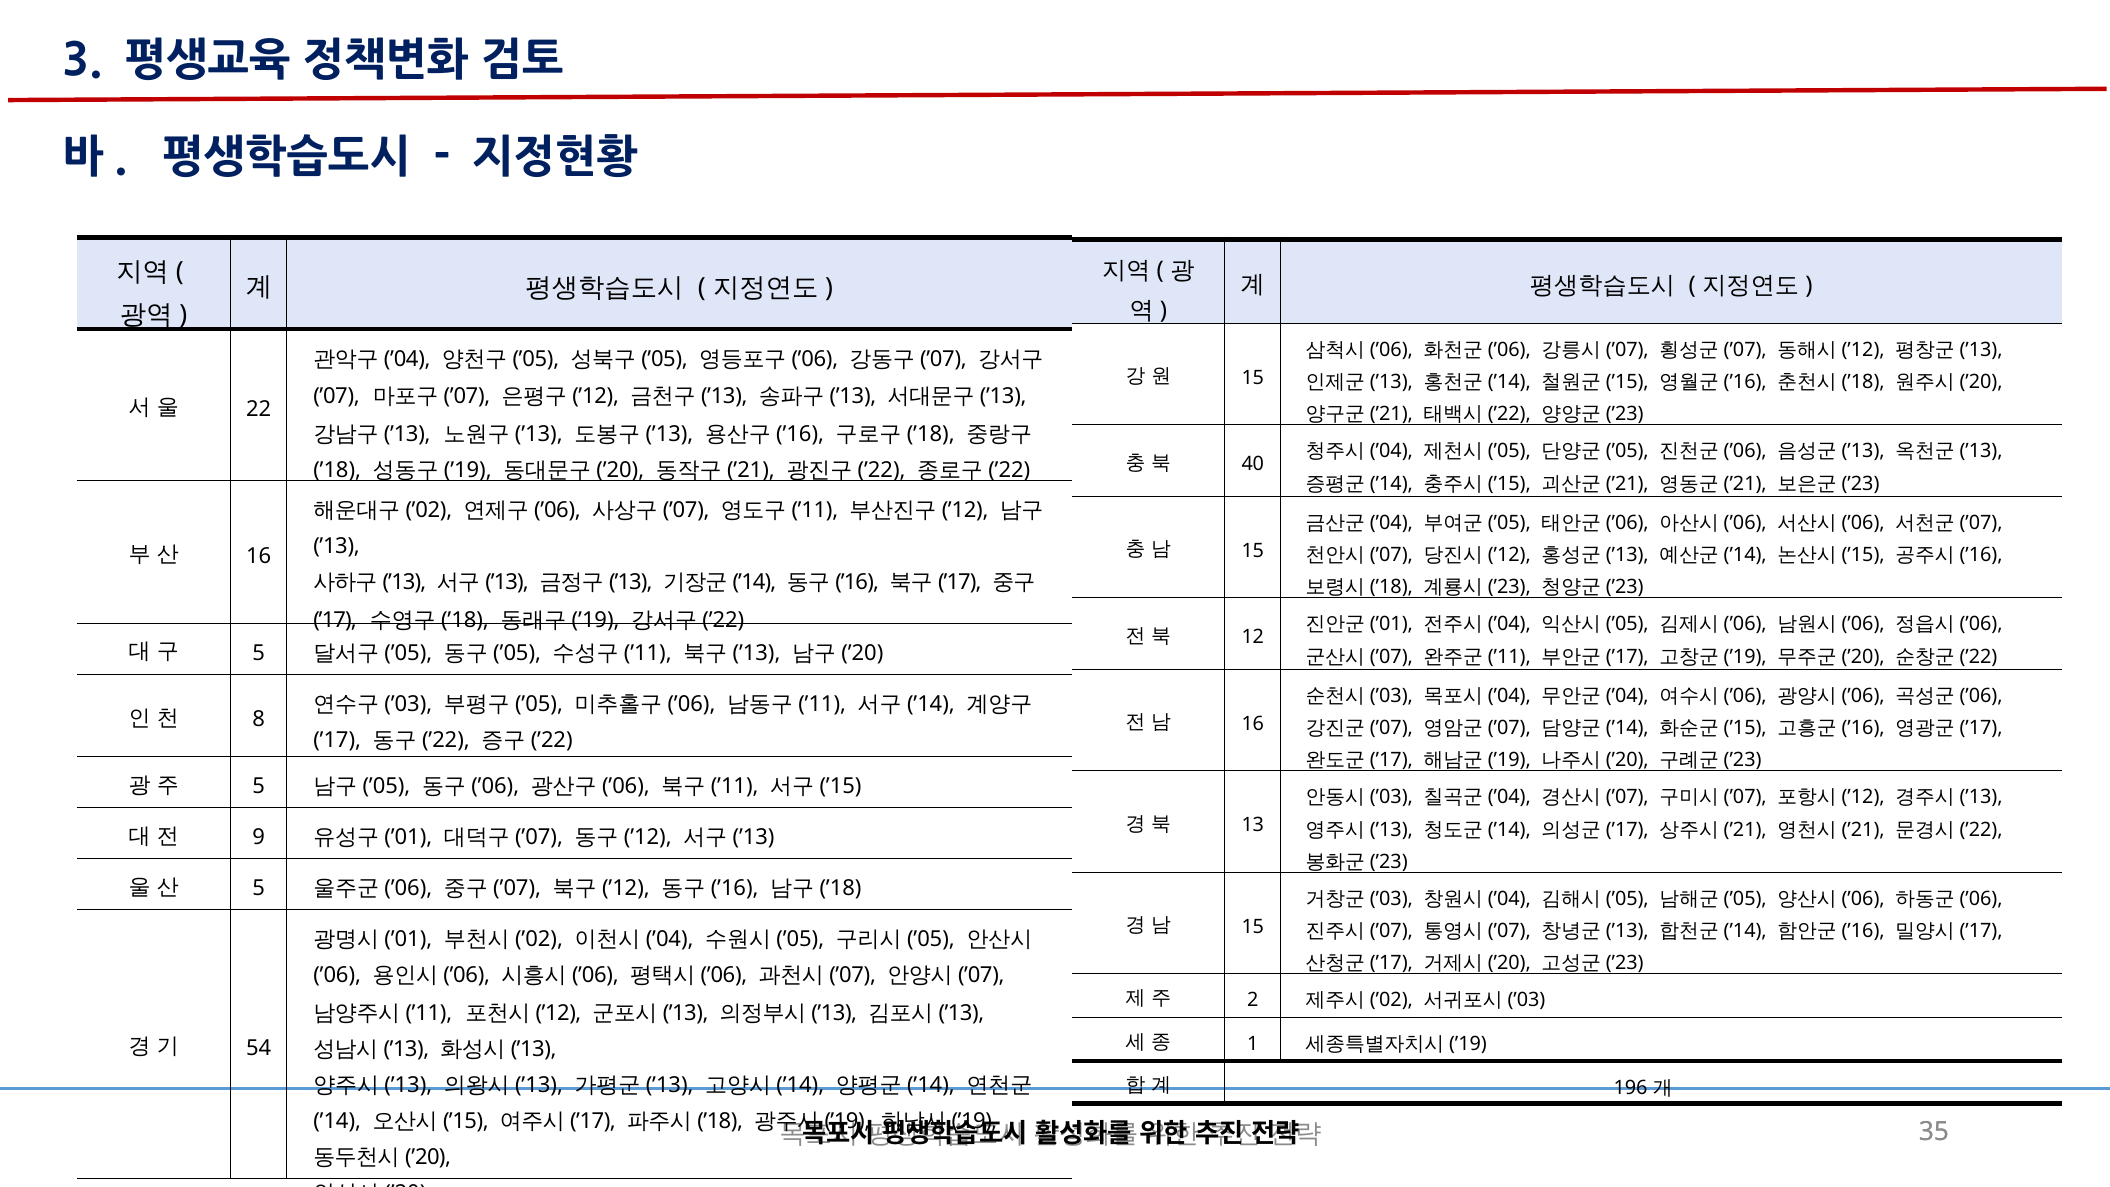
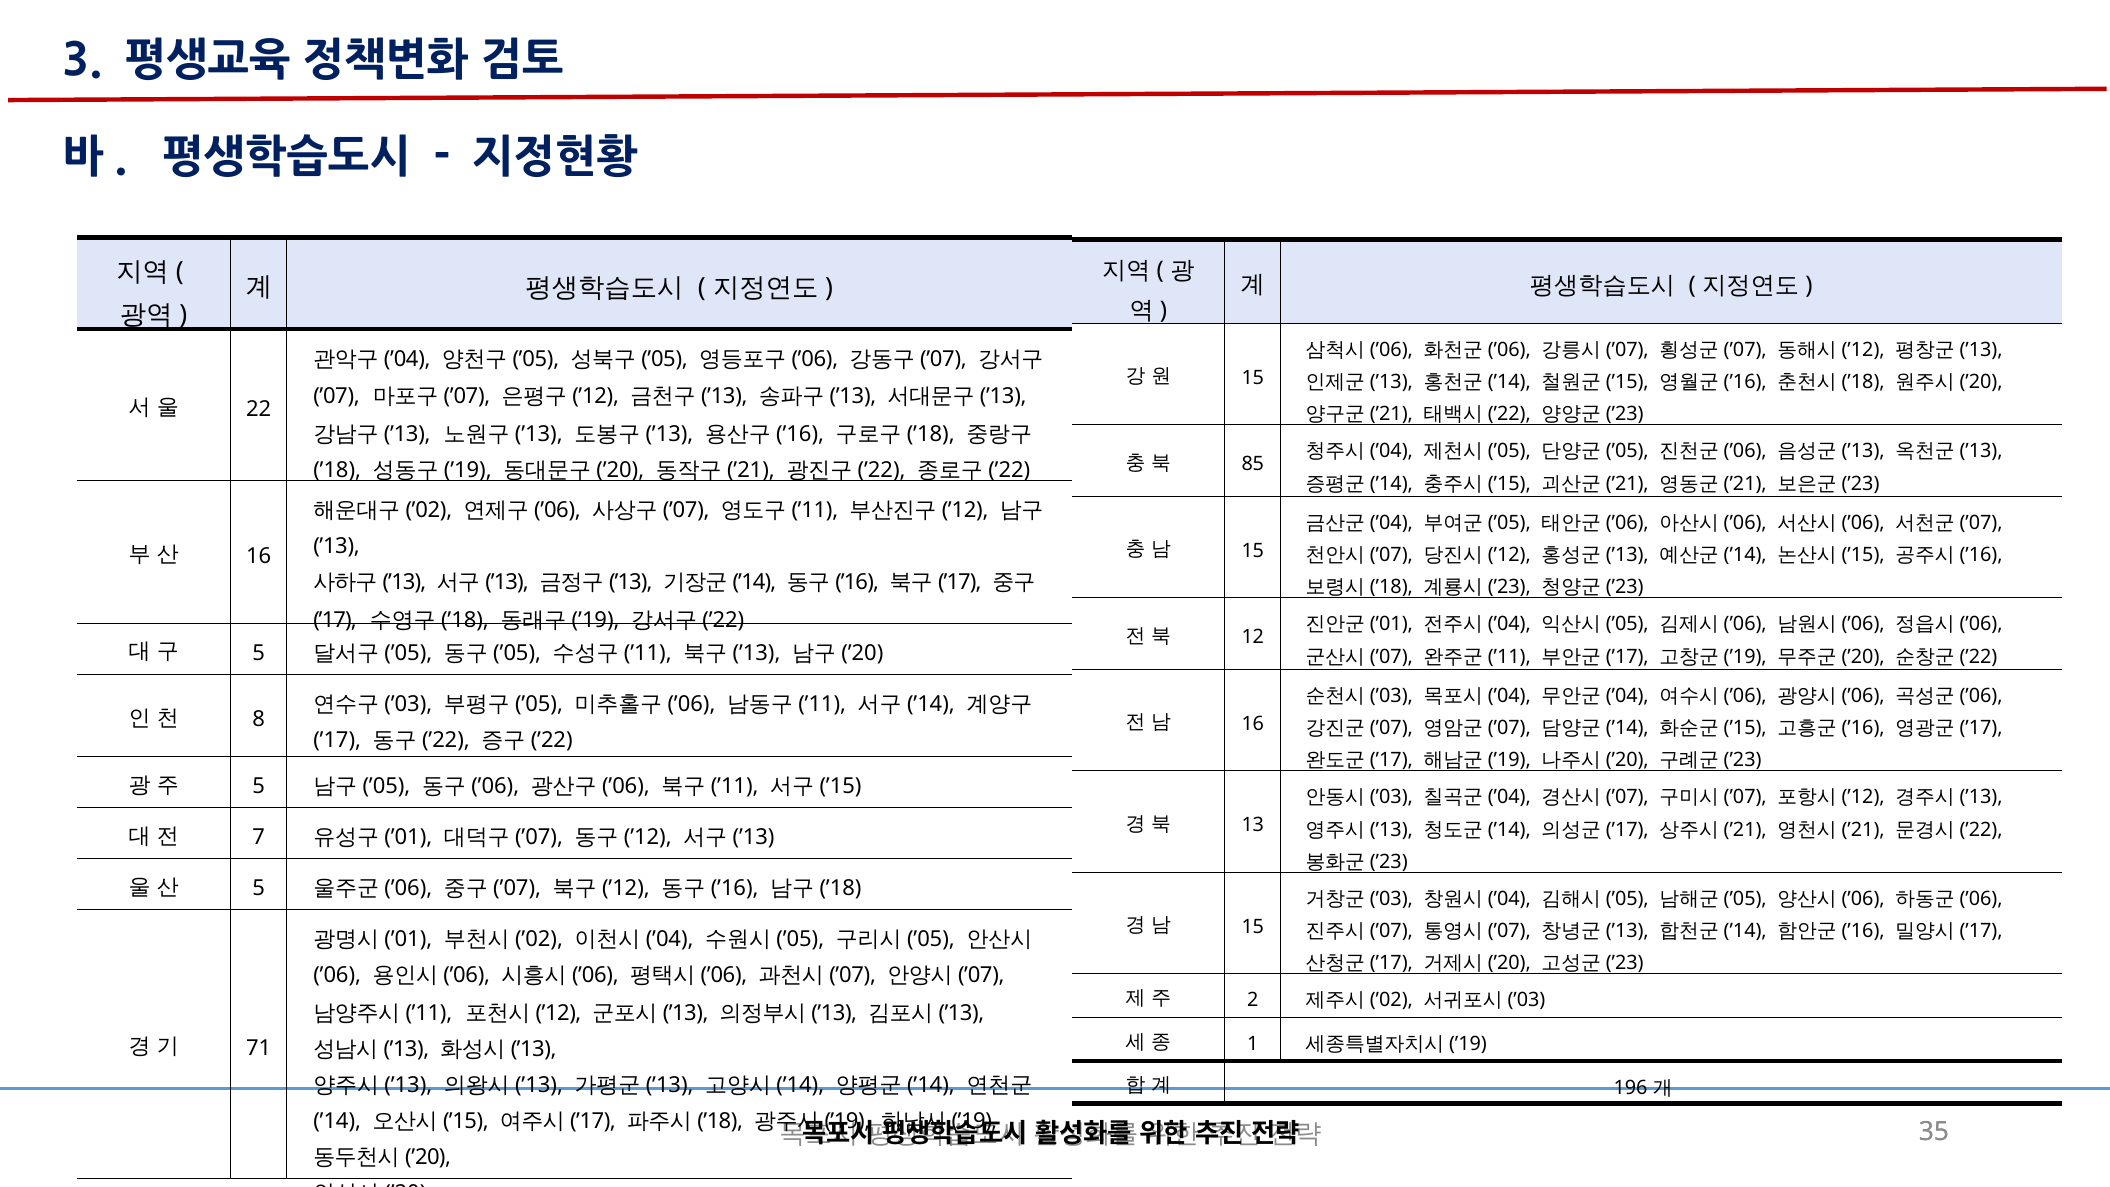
40: 40 -> 85
9: 9 -> 7
54: 54 -> 71
